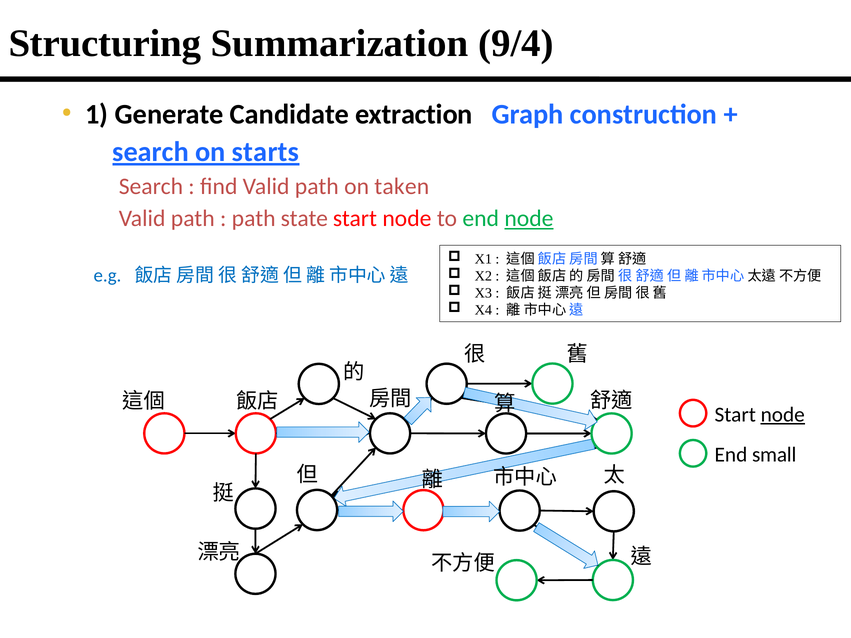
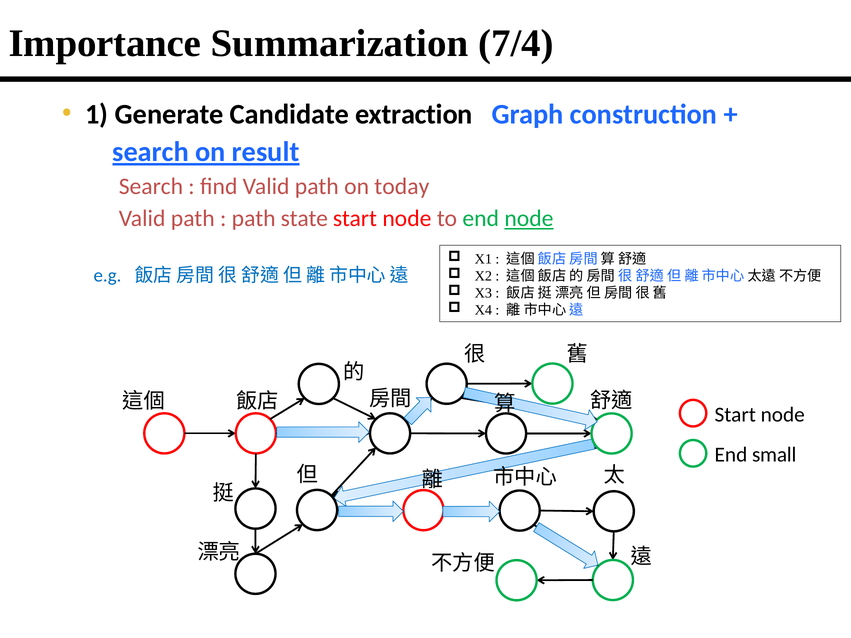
Structuring: Structuring -> Importance
9/4: 9/4 -> 7/4
starts: starts -> result
taken: taken -> today
node at (783, 415) underline: present -> none
